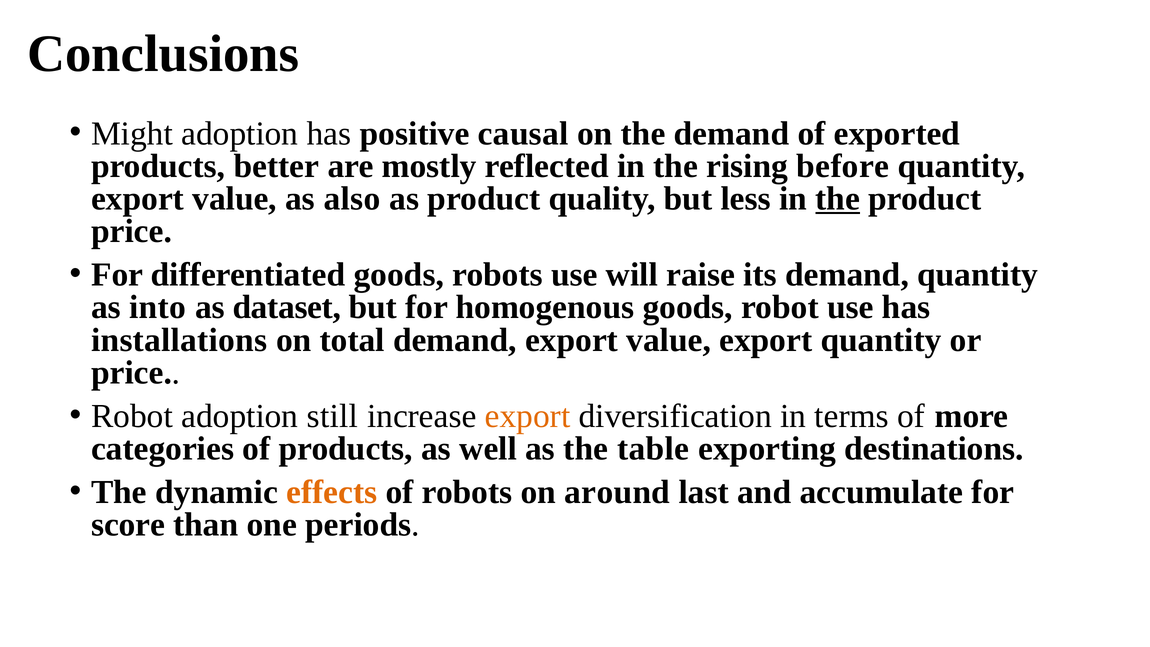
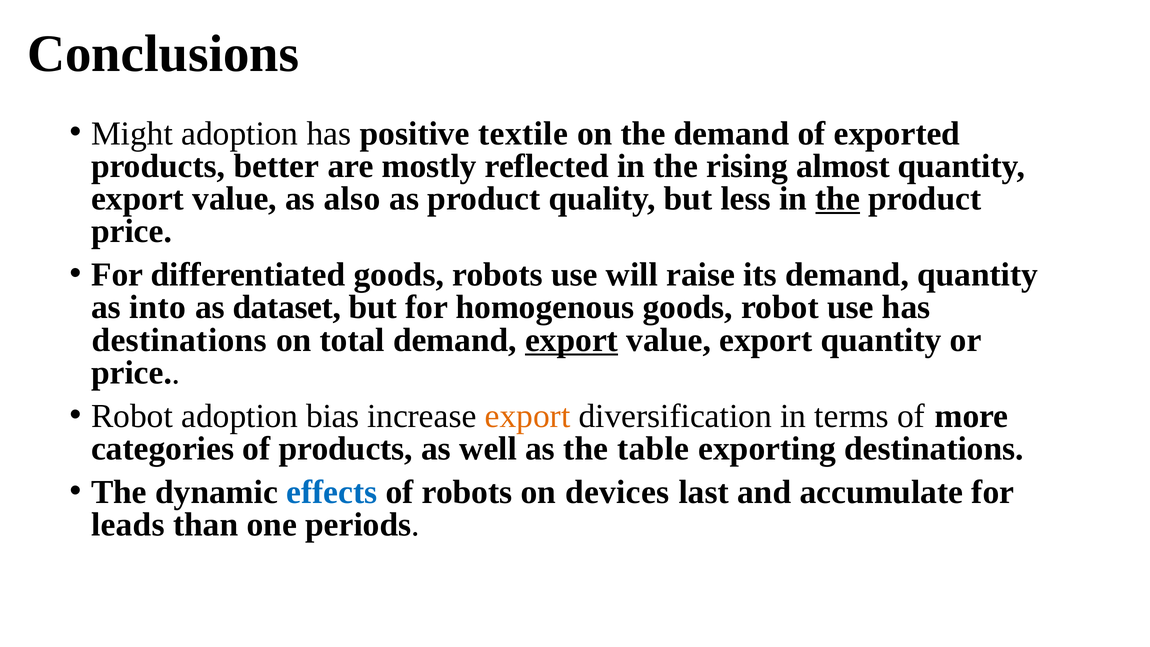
causal: causal -> textile
before: before -> almost
installations at (179, 340): installations -> destinations
export at (572, 340) underline: none -> present
still: still -> bias
effects colour: orange -> blue
around: around -> devices
score: score -> leads
